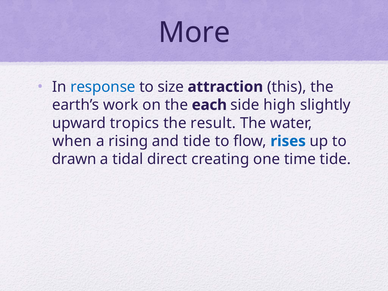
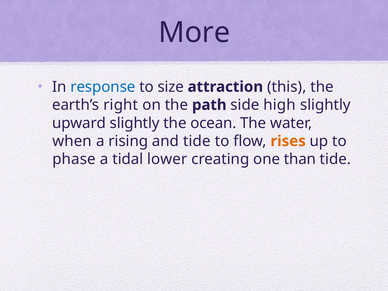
work: work -> right
each: each -> path
upward tropics: tropics -> slightly
result: result -> ocean
rises colour: blue -> orange
drawn: drawn -> phase
direct: direct -> lower
time: time -> than
